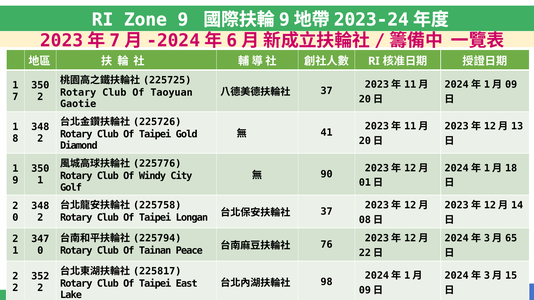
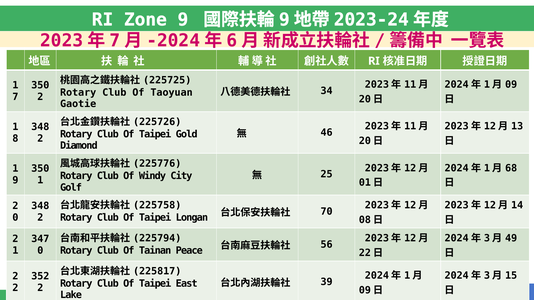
37 at (327, 91): 37 -> 34
41: 41 -> 46
18: 18 -> 68
90: 90 -> 25
37 at (327, 212): 37 -> 70
65: 65 -> 49
76: 76 -> 56
98: 98 -> 39
